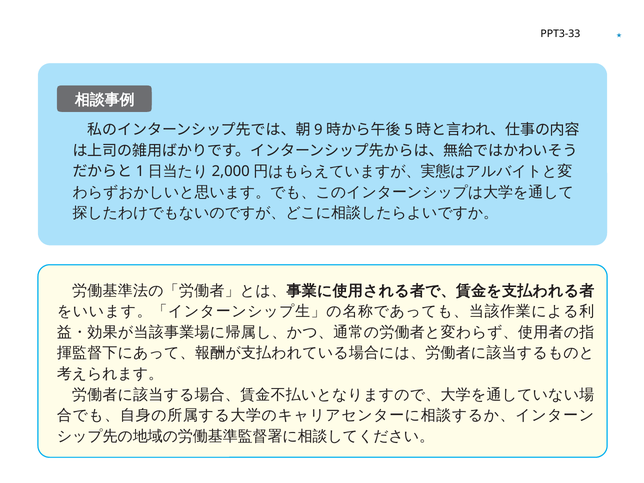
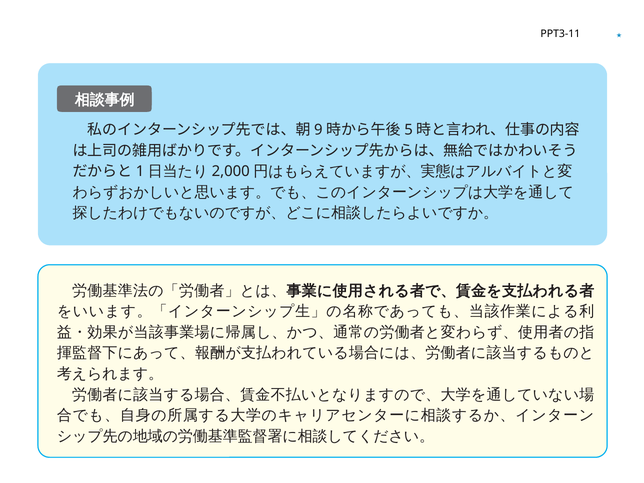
PPT3-33: PPT3-33 -> PPT3-11
